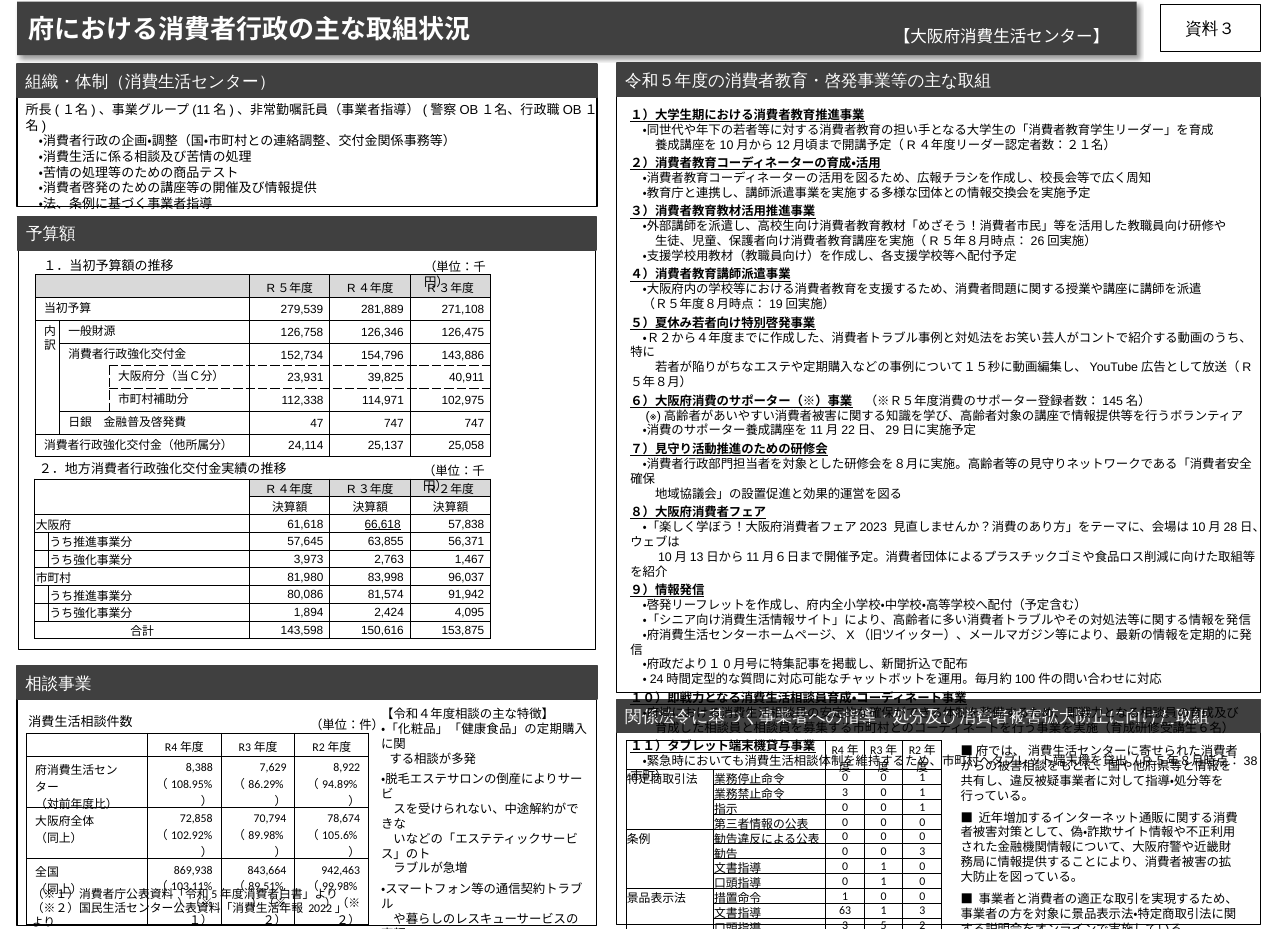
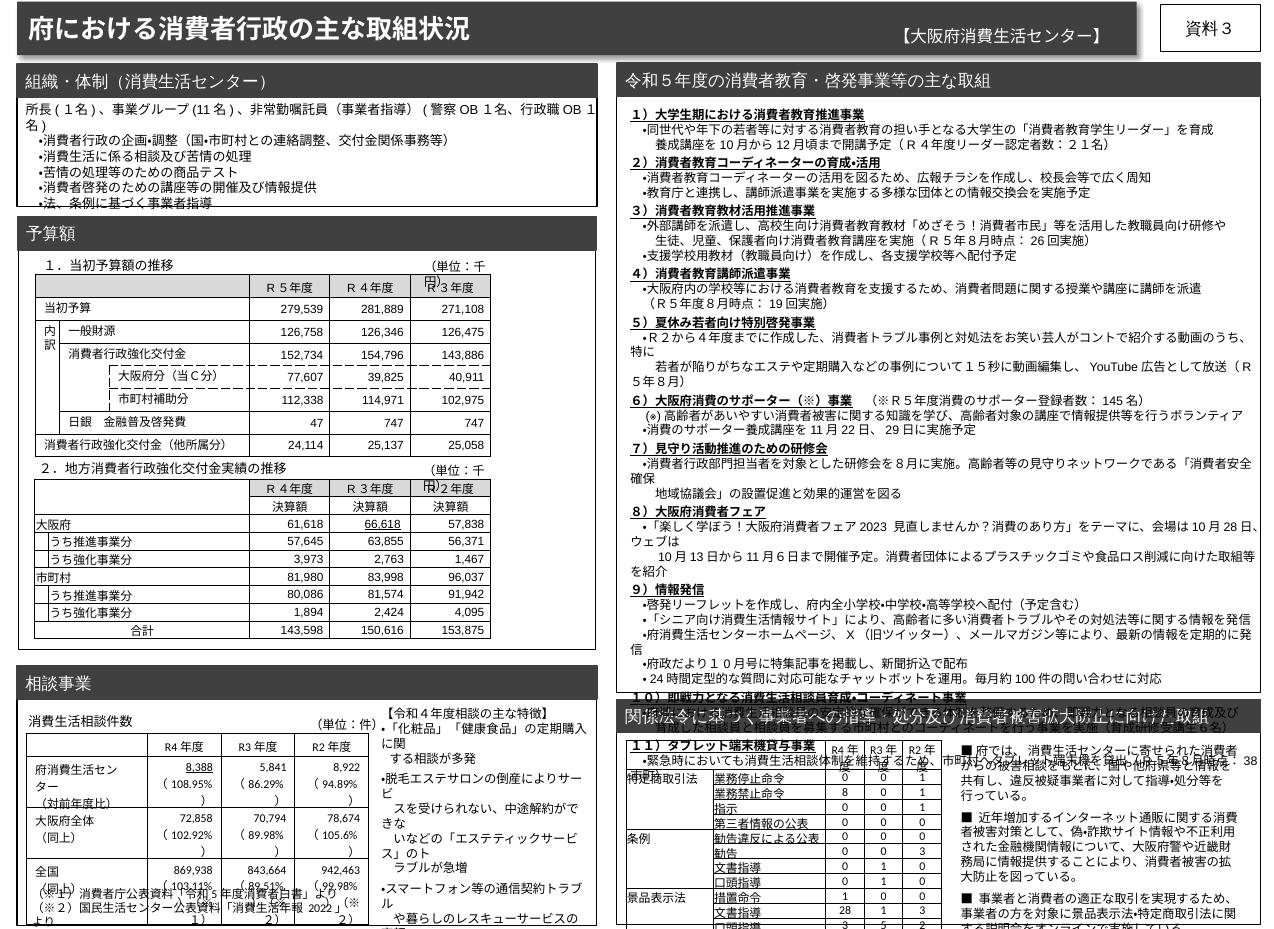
23,931: 23,931 -> 77,607
8,388 underline: none -> present
7,629: 7,629 -> 5,841
3 at (845, 792): 3 -> 8
63: 63 -> 28
